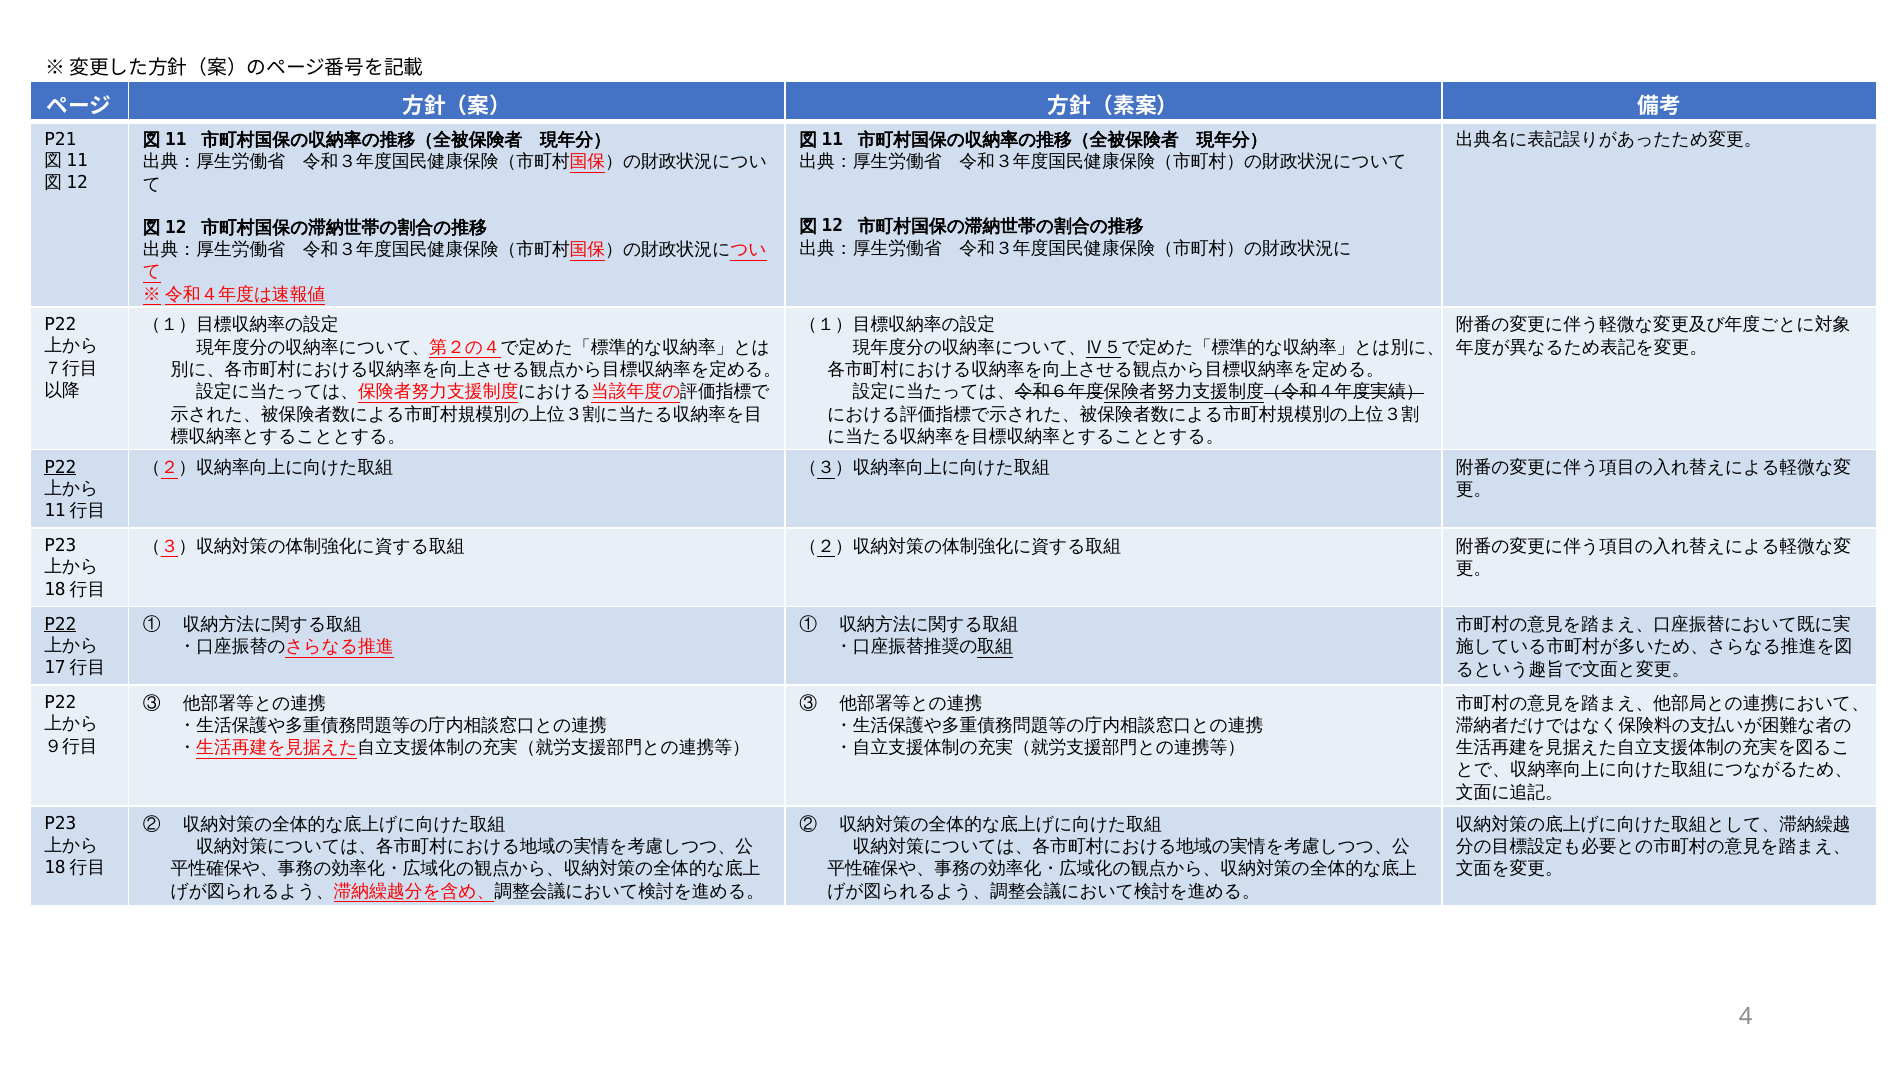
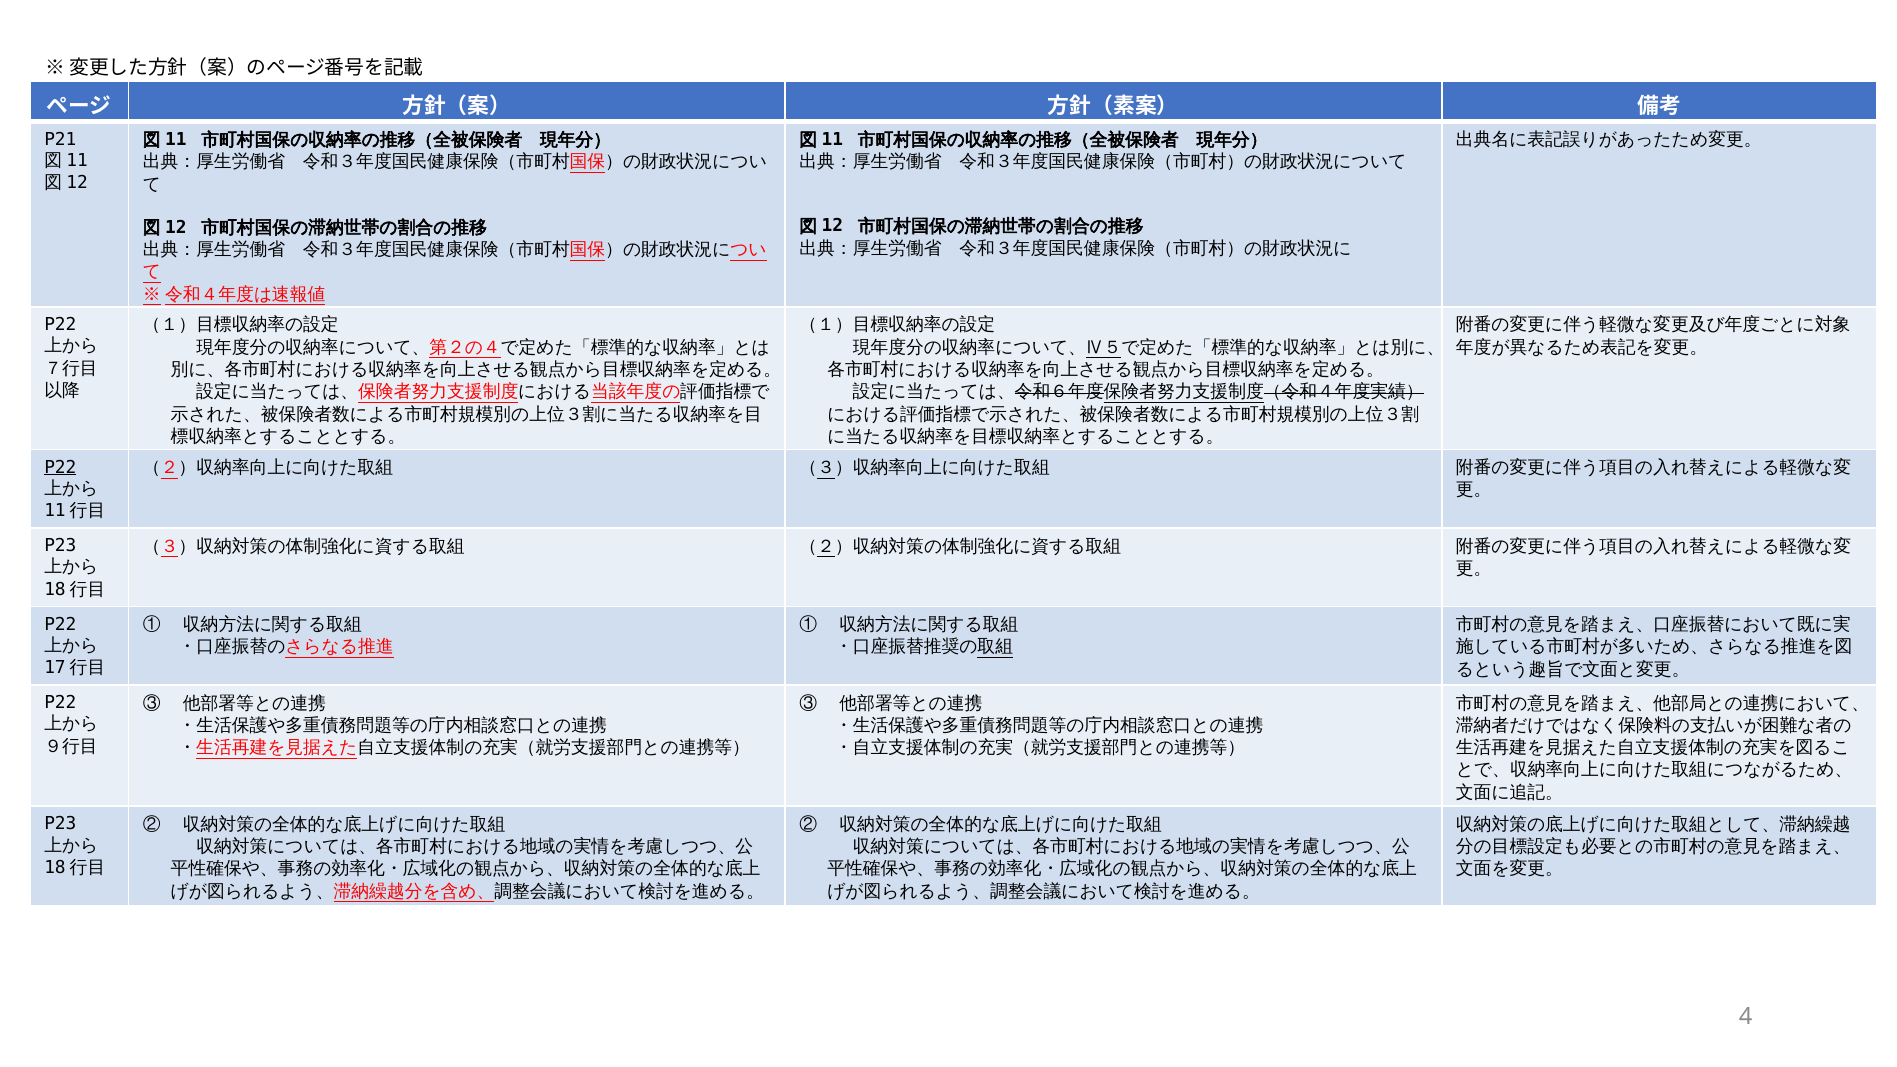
P22 at (60, 624) underline: present -> none
